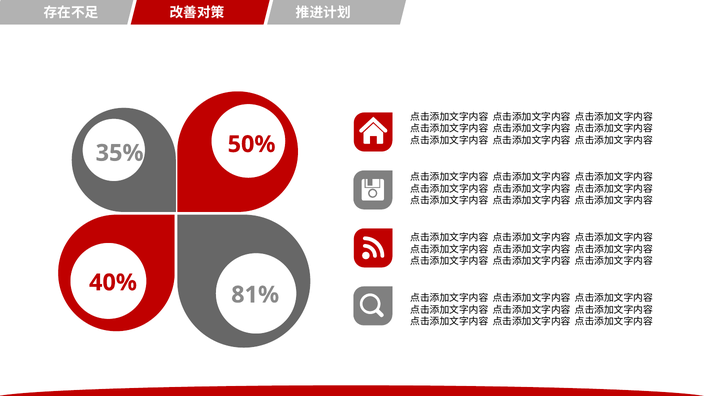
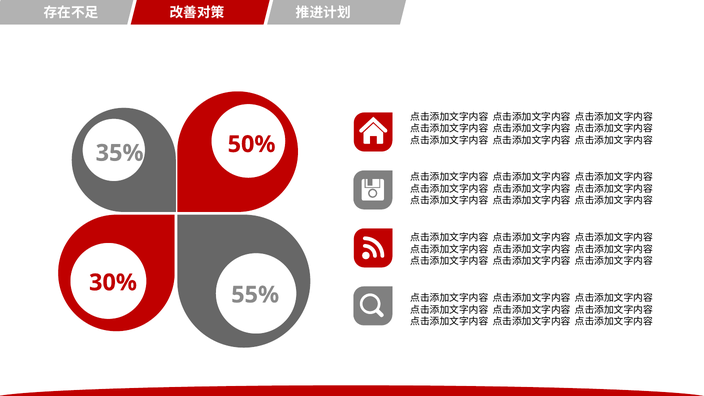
40%: 40% -> 30%
81%: 81% -> 55%
